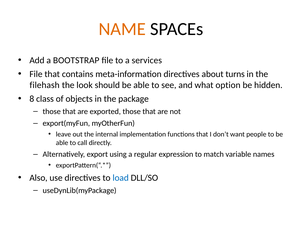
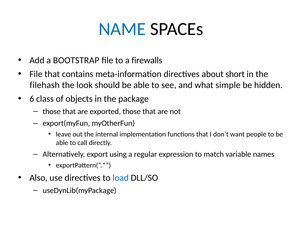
NAME colour: orange -> blue
services: services -> firewalls
turns: turns -> short
option: option -> simple
8: 8 -> 6
